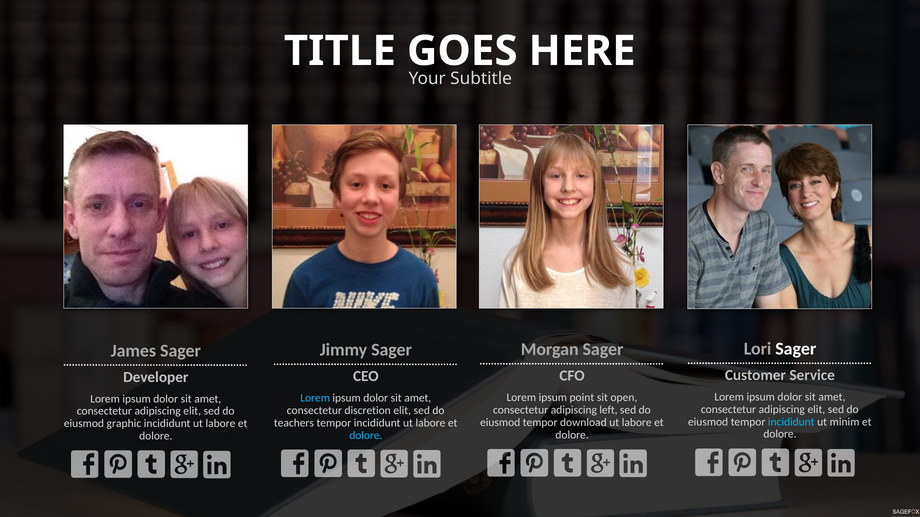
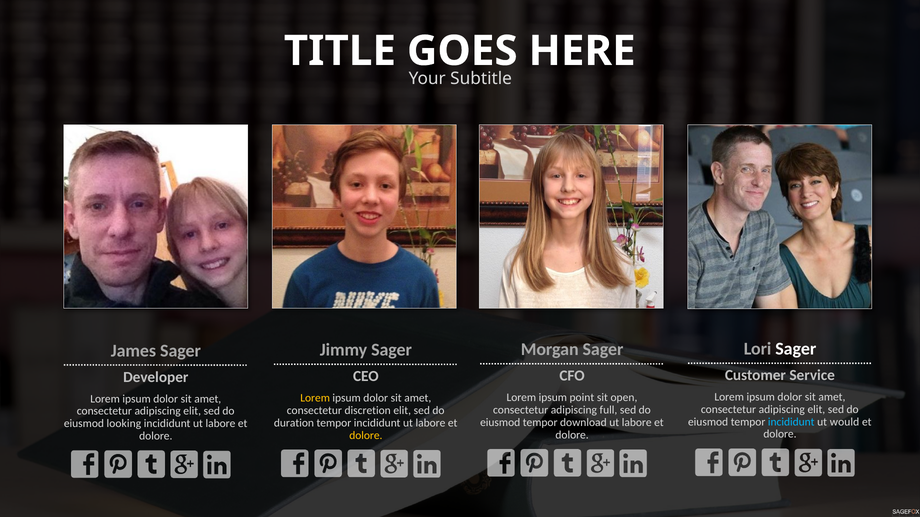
Lorem at (315, 398) colour: light blue -> yellow
left: left -> full
minim: minim -> would
teachers: teachers -> duration
graphic: graphic -> looking
dolore at (366, 436) colour: light blue -> yellow
